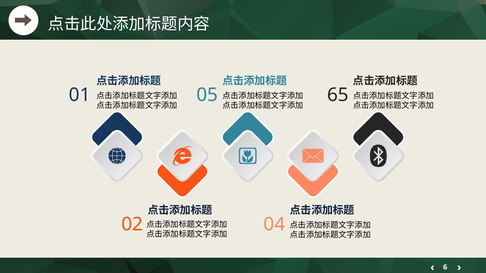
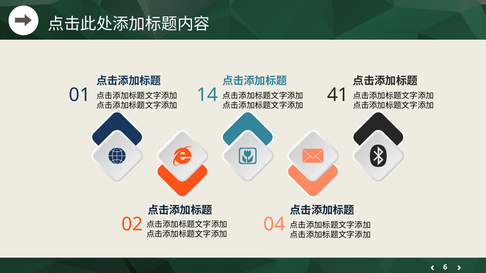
05: 05 -> 14
65: 65 -> 41
